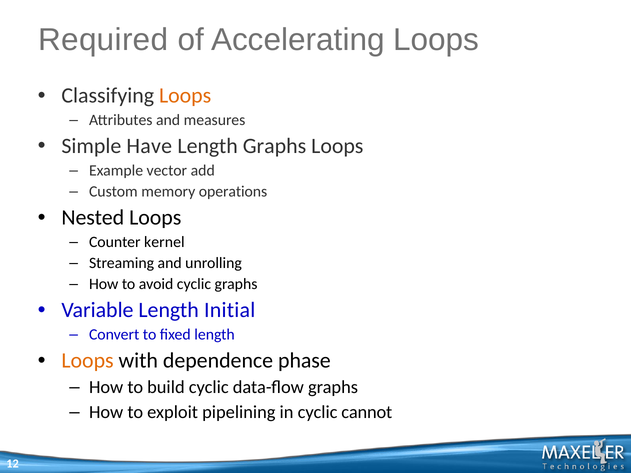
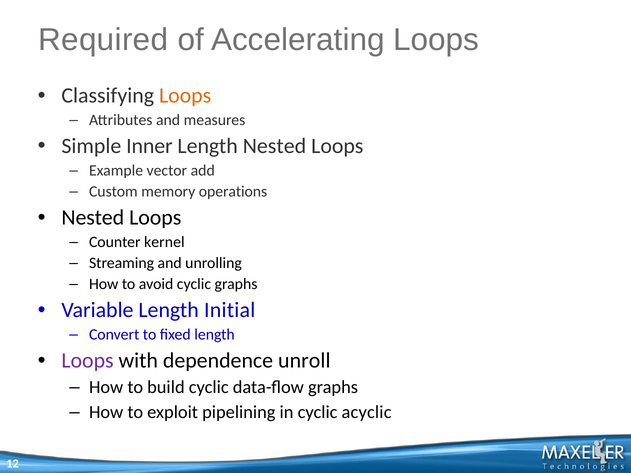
Have: Have -> Inner
Length Graphs: Graphs -> Nested
Loops at (88, 361) colour: orange -> purple
phase: phase -> unroll
cannot: cannot -> acyclic
